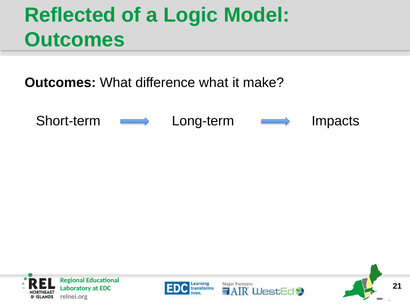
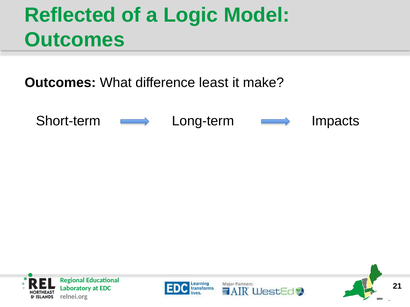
difference what: what -> least
